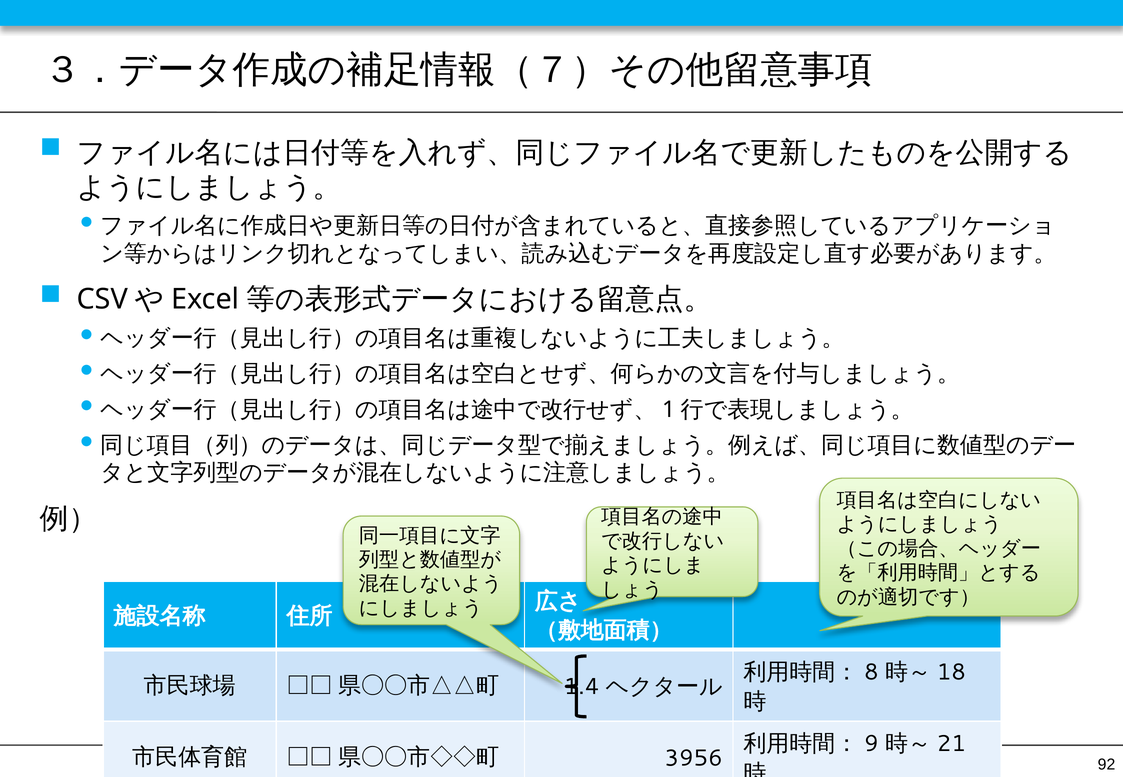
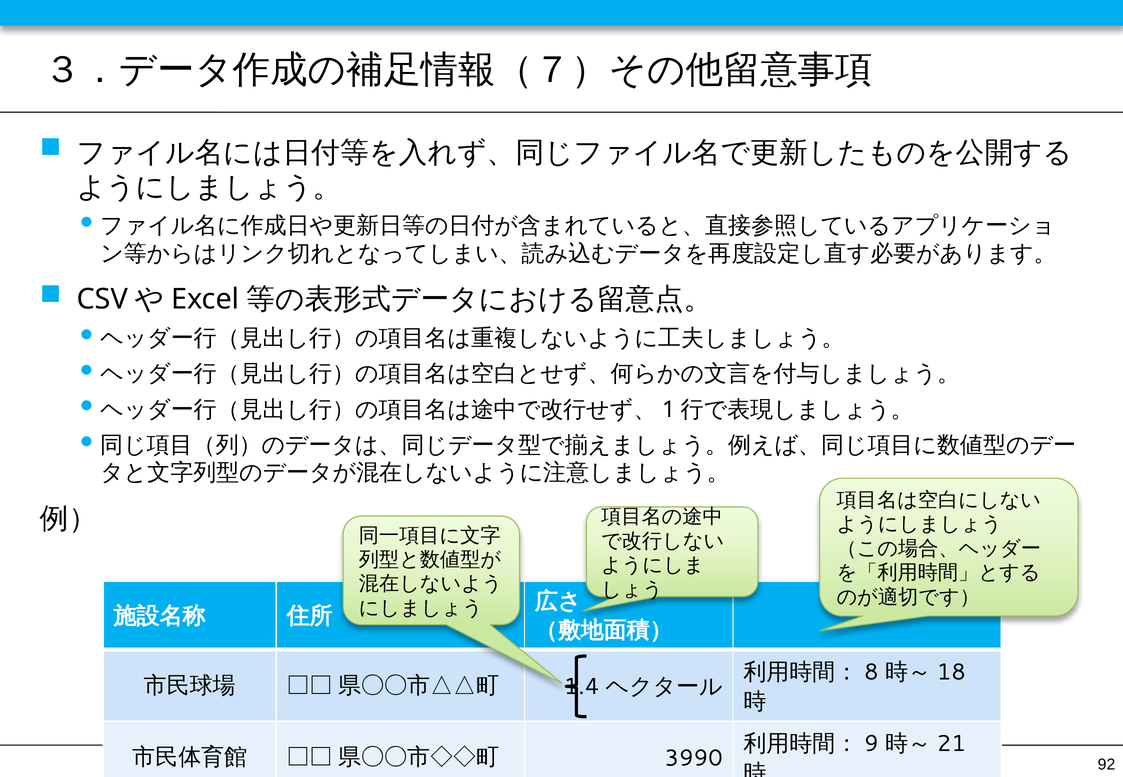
3956: 3956 -> 3990
